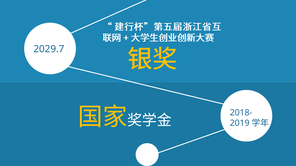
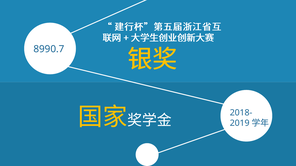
2029.7: 2029.7 -> 8990.7
